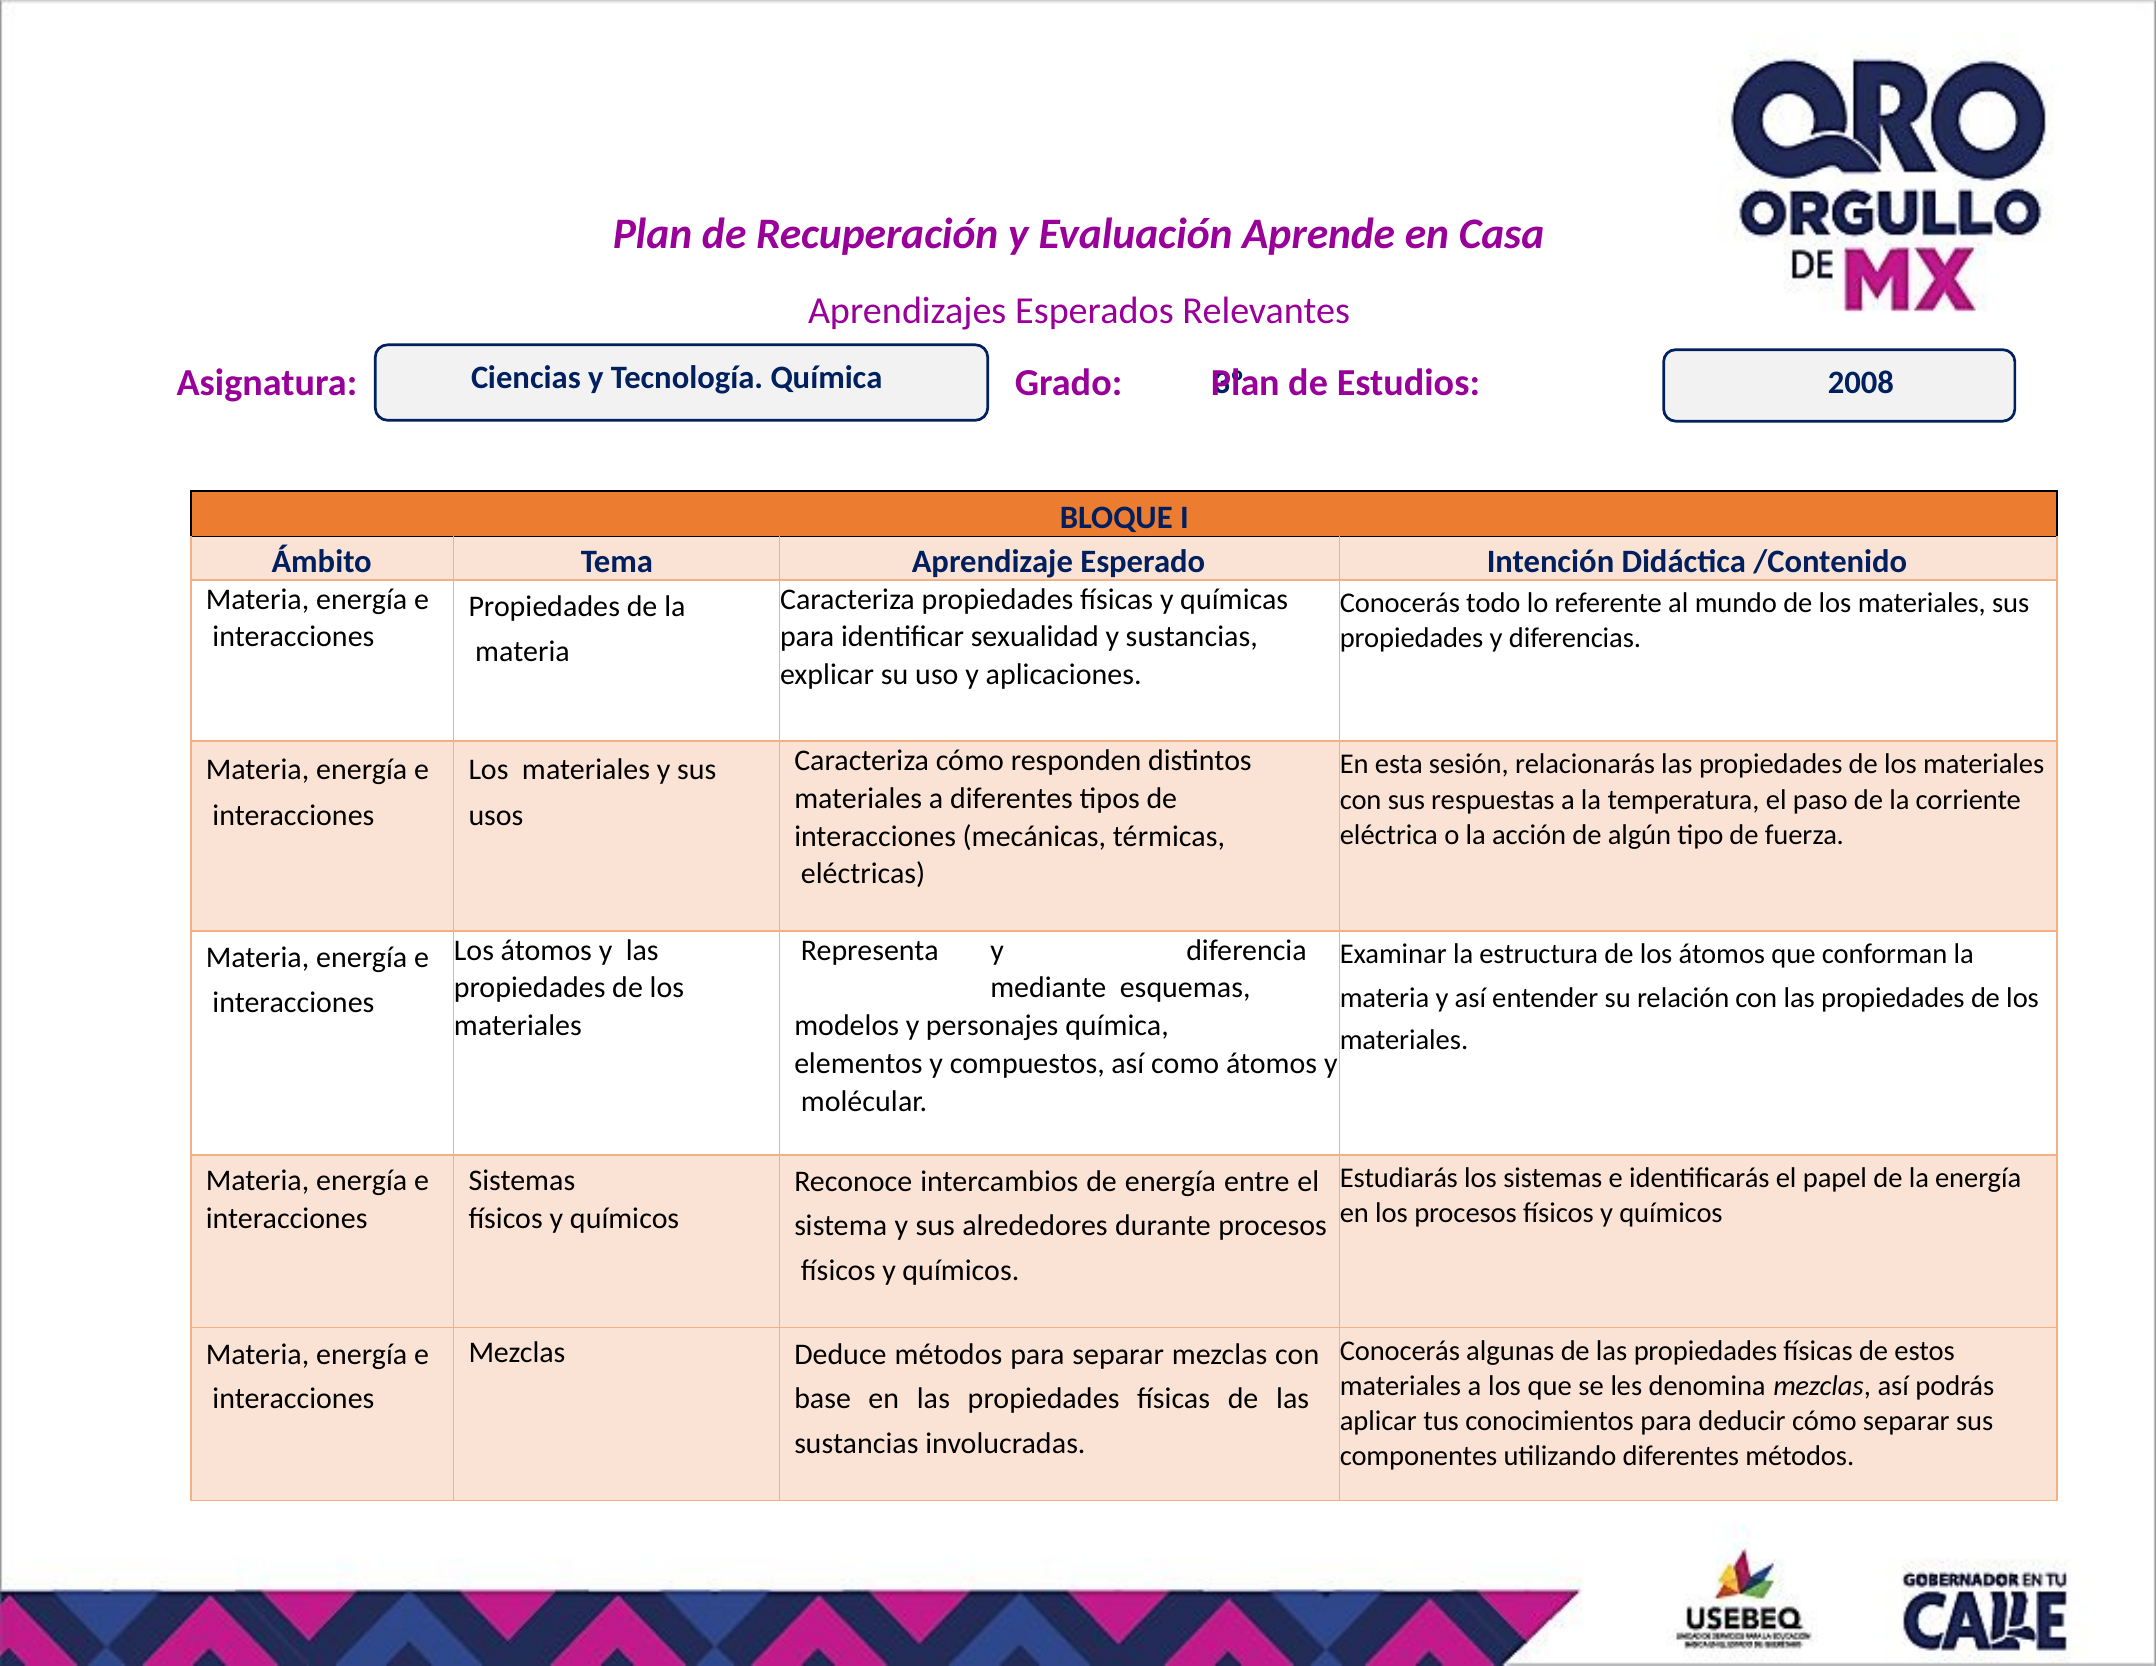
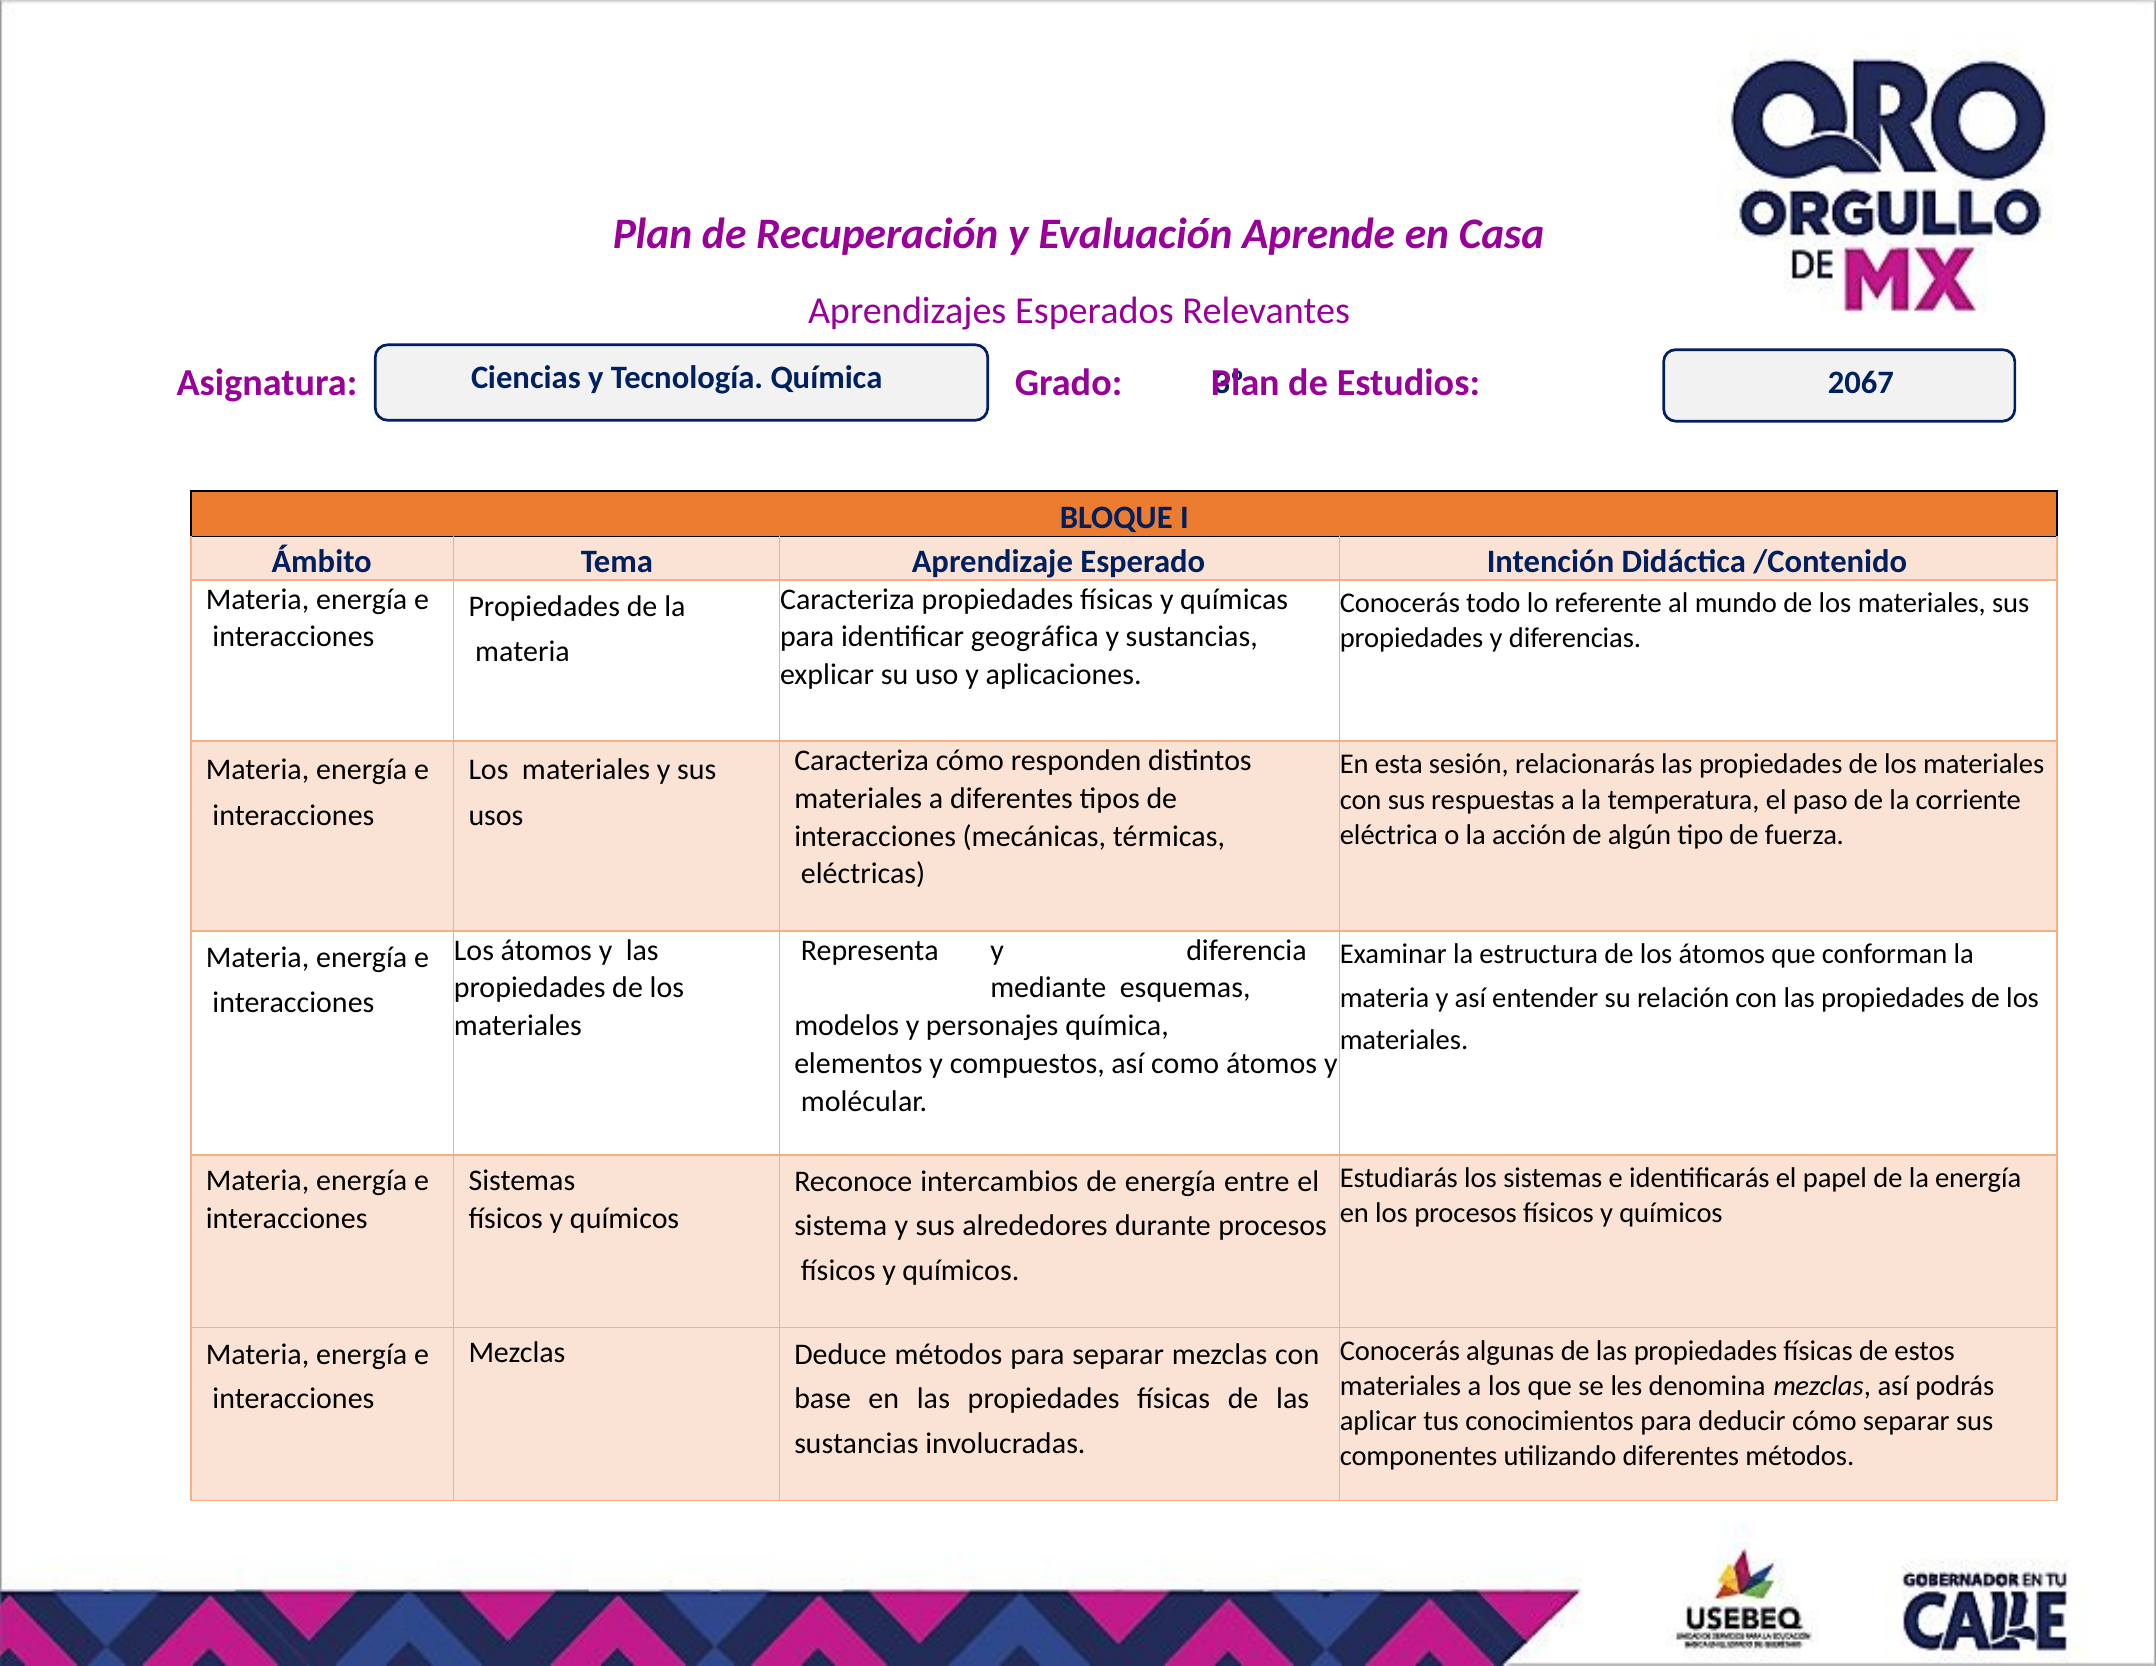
2008: 2008 -> 2067
sexualidad: sexualidad -> geográfica
